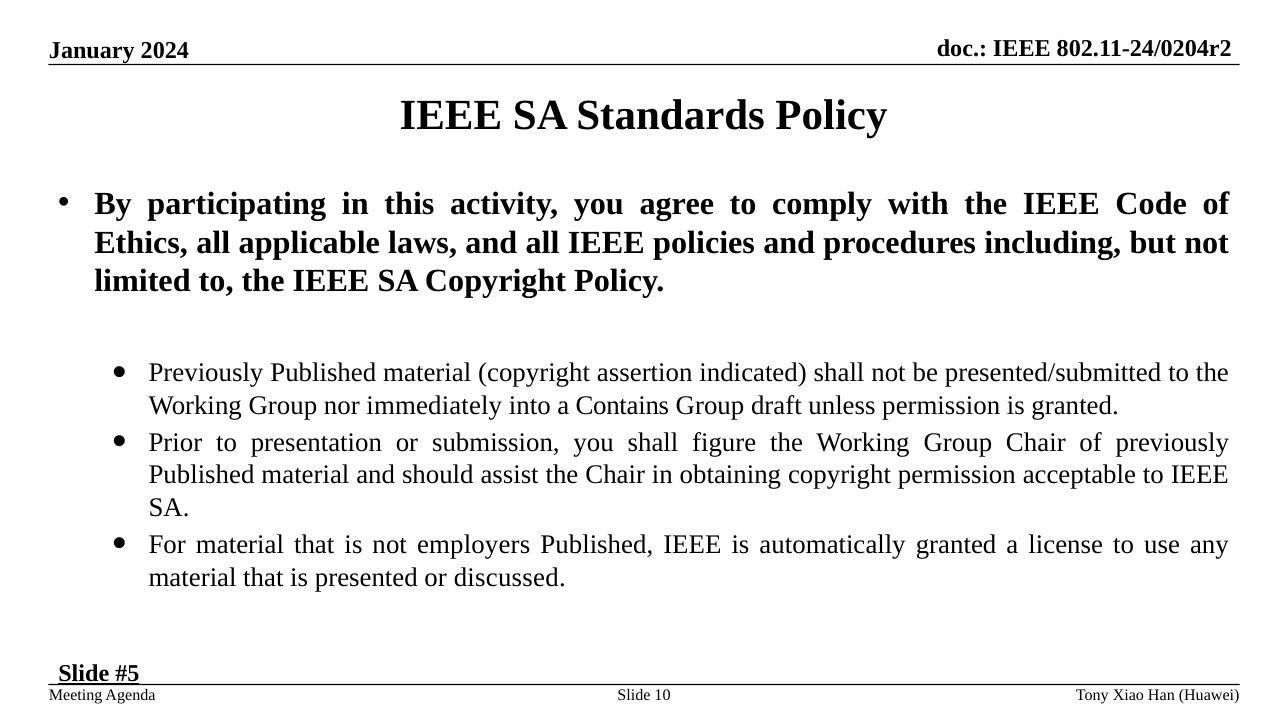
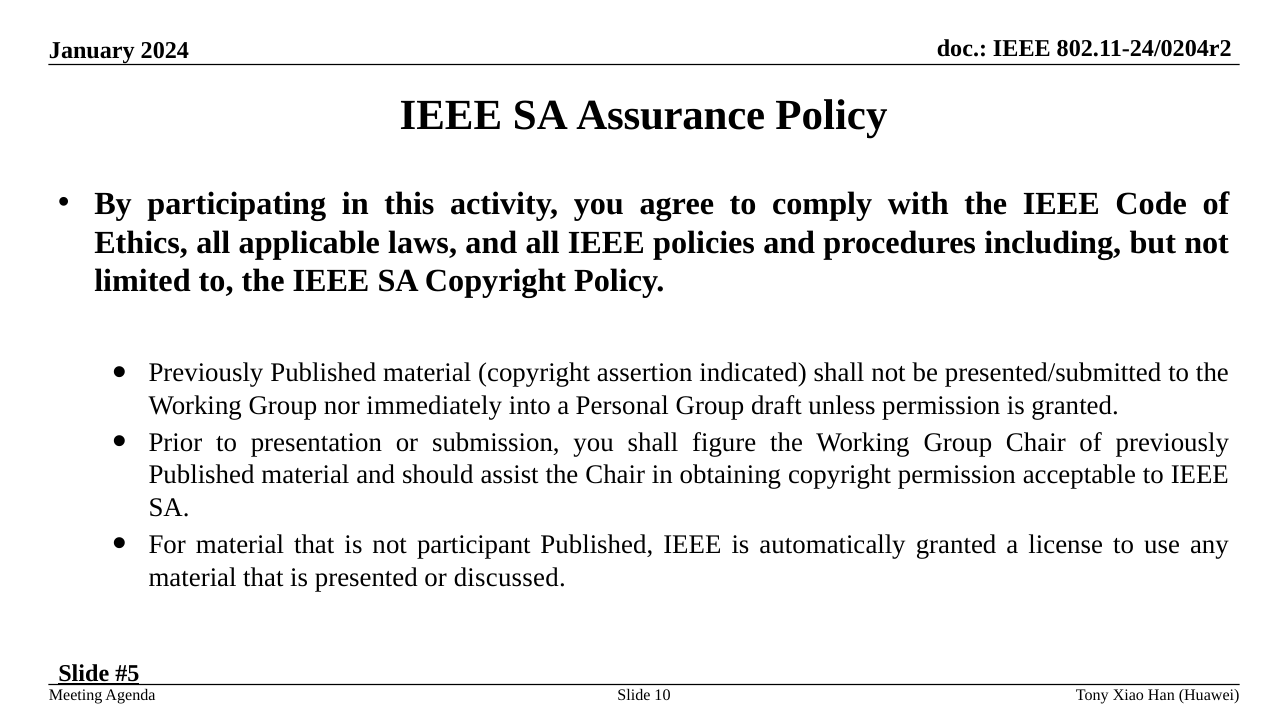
Standards: Standards -> Assurance
Contains: Contains -> Personal
employers: employers -> participant
